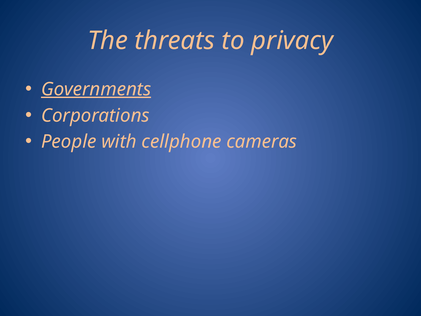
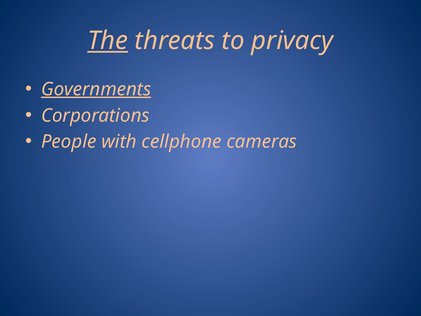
The underline: none -> present
